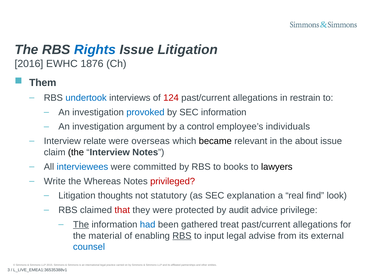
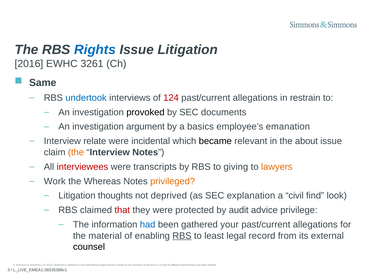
1876: 1876 -> 3261
Them: Them -> Same
provoked colour: blue -> black
SEC information: information -> documents
control: control -> basics
individuals: individuals -> emanation
overseas: overseas -> incidental
the at (76, 152) colour: black -> orange
interviewees colour: blue -> red
committed: committed -> transcripts
books: books -> giving
lawyers colour: black -> orange
Write: Write -> Work
privileged colour: red -> orange
statutory: statutory -> deprived
real: real -> civil
The at (81, 225) underline: present -> none
treat: treat -> your
input: input -> least
advise: advise -> record
counsel colour: blue -> black
